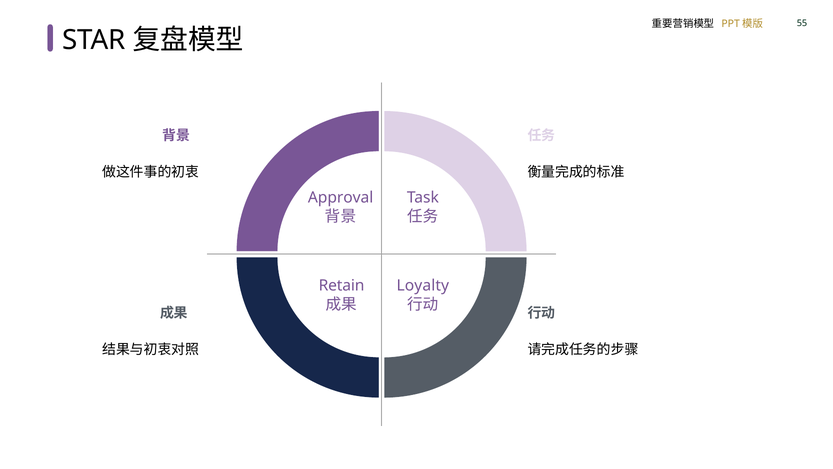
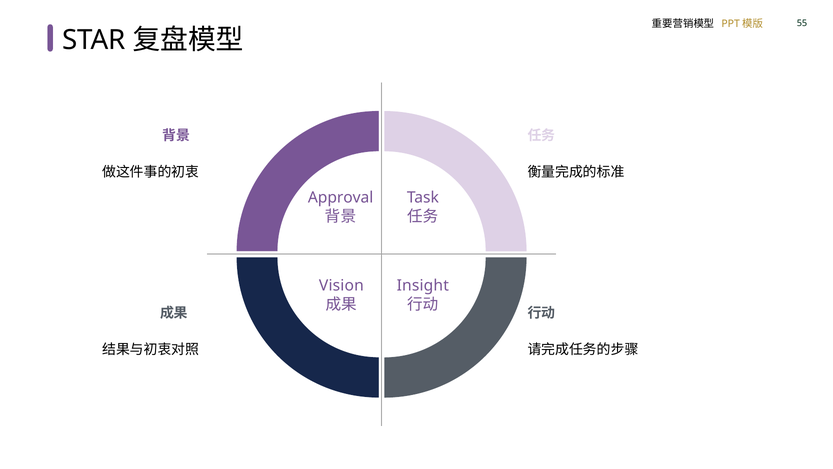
Retain: Retain -> Vision
Loyalty: Loyalty -> Insight
